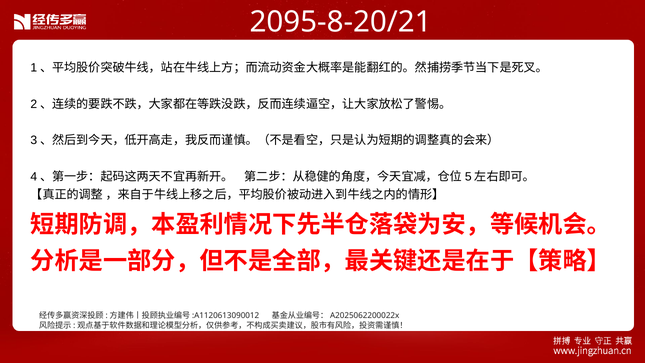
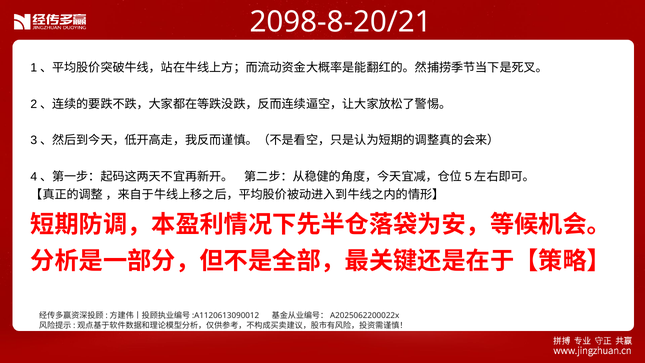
2095-8-20/21: 2095-8-20/21 -> 2098-8-20/21
